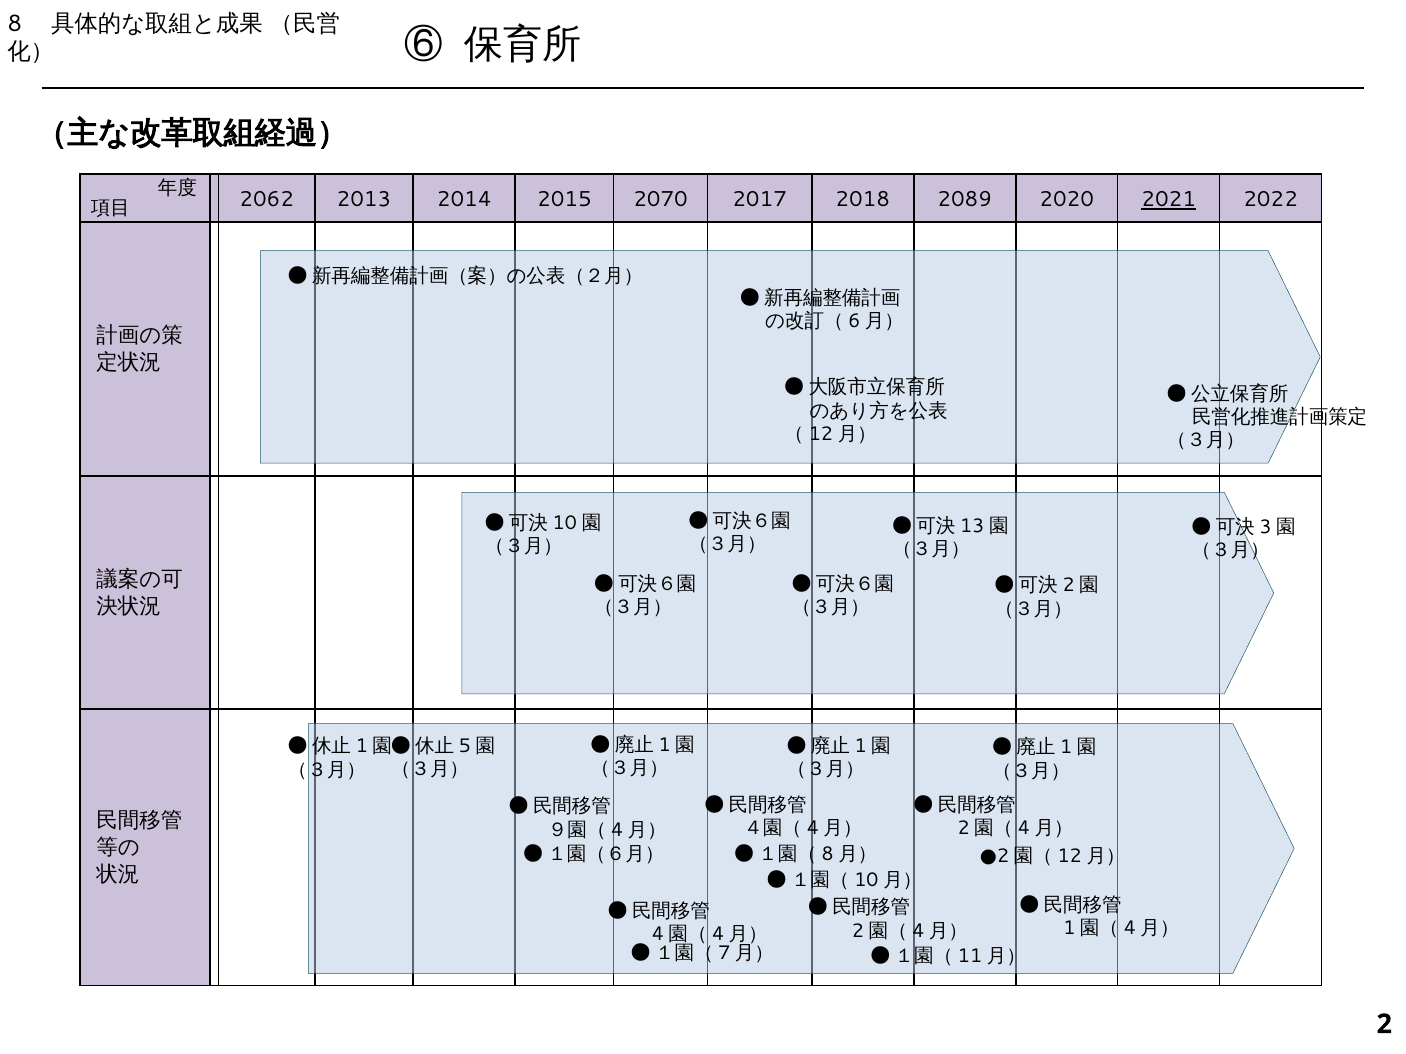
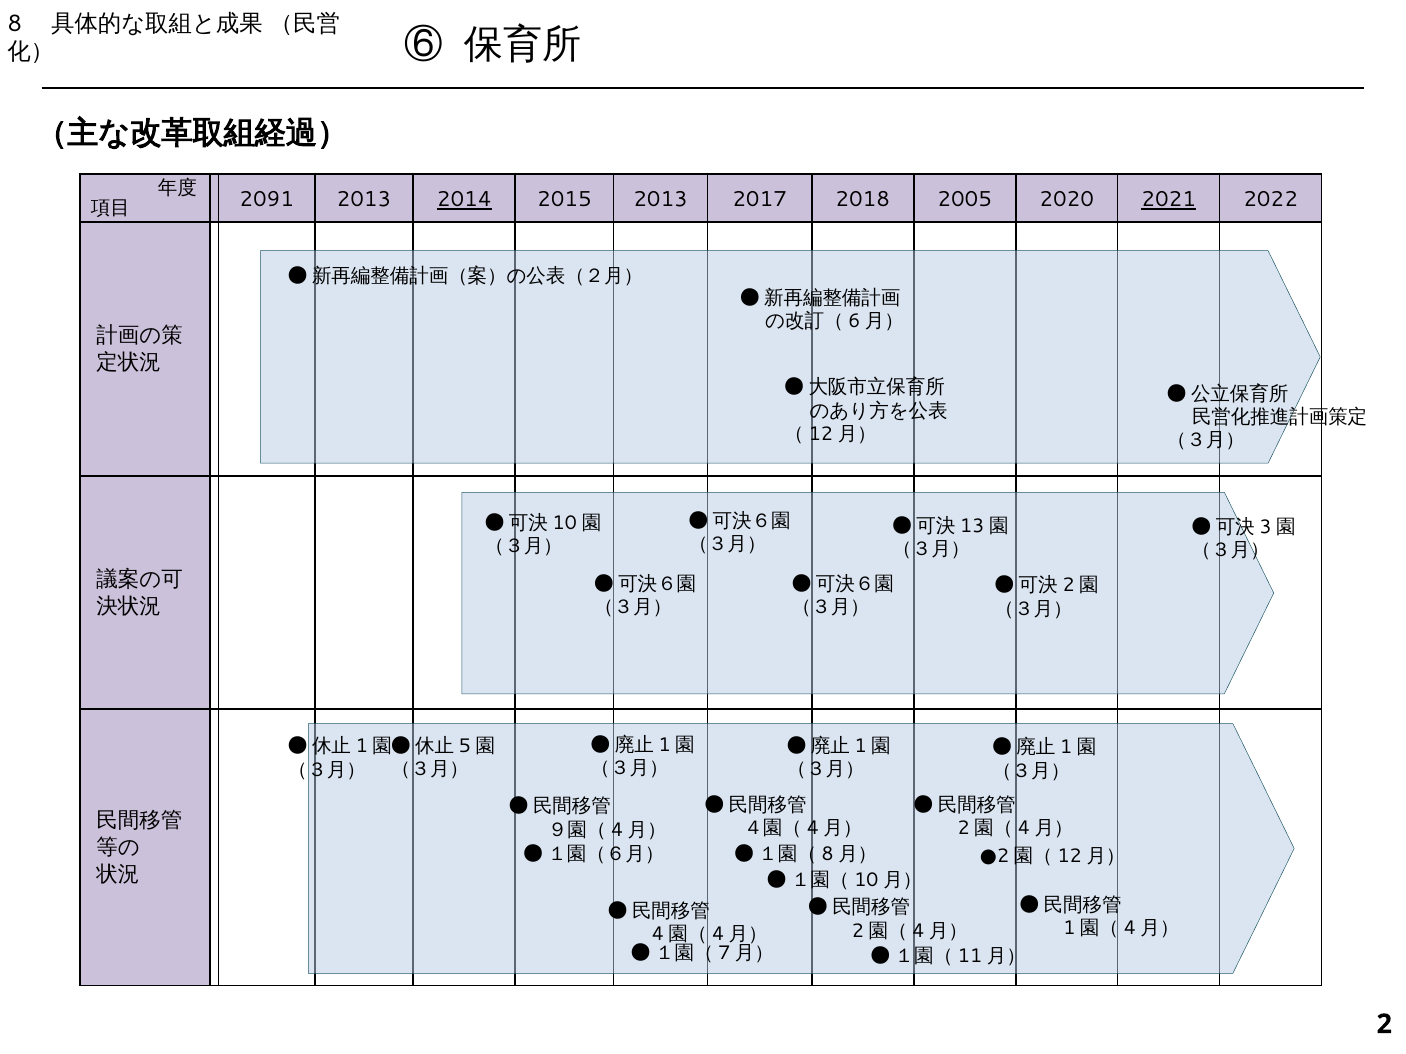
2062: 2062 -> 2091
2014 underline: none -> present
2015 2070: 2070 -> 2013
2089: 2089 -> 2005
